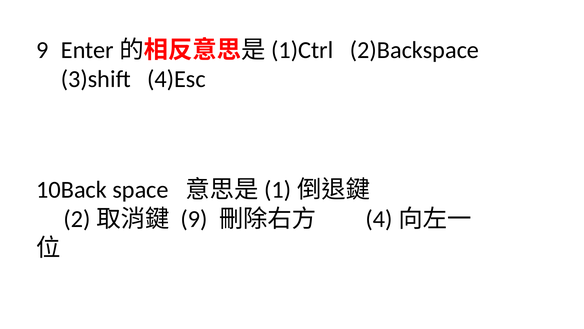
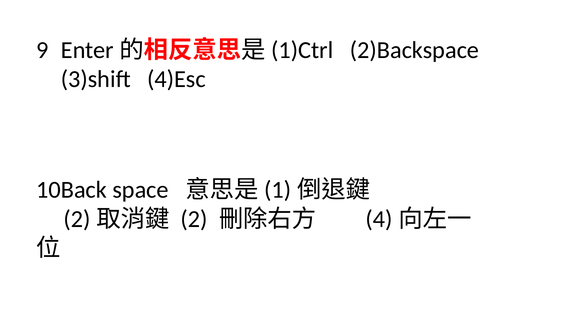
9 at (194, 219): 9 -> 2
